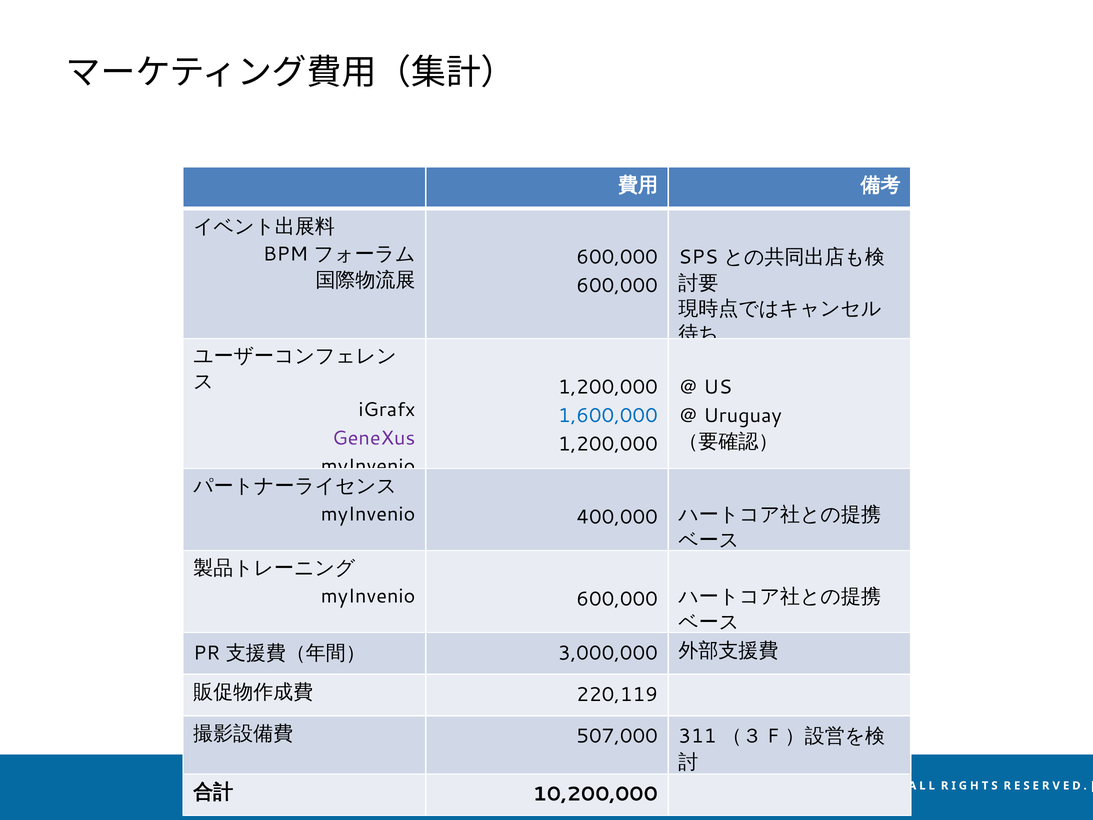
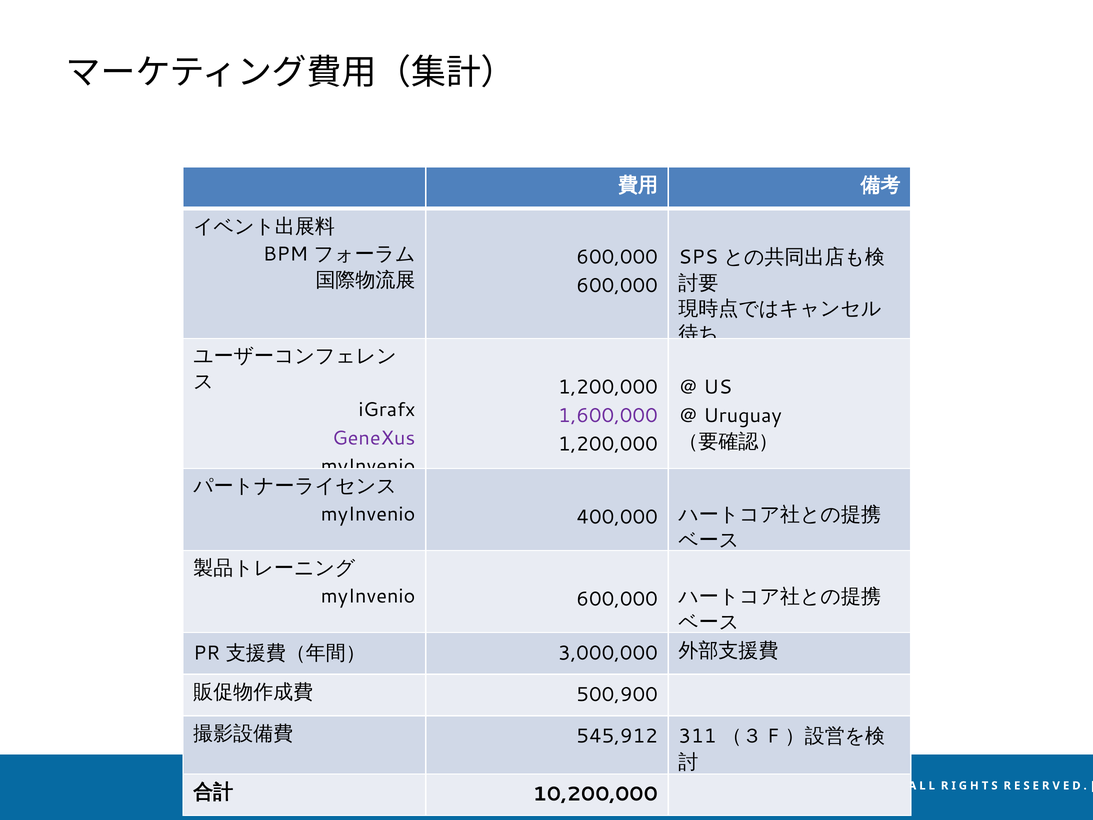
1,600,000 colour: blue -> purple
220,119: 220,119 -> 500,900
507,000: 507,000 -> 545,912
